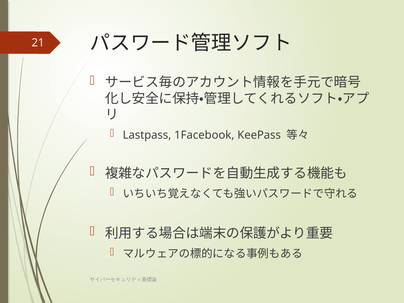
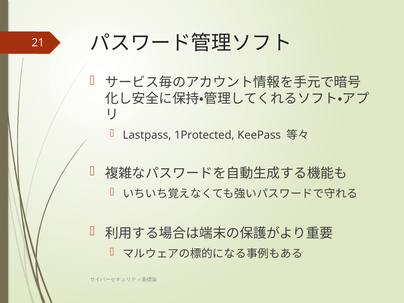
1Facebook: 1Facebook -> 1Protected
